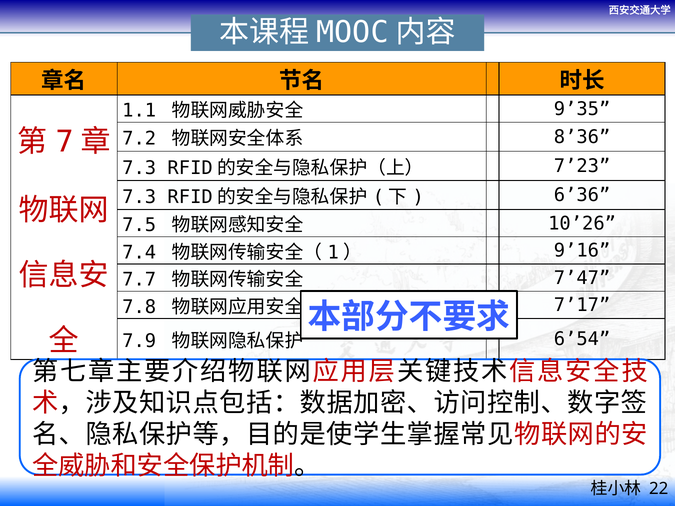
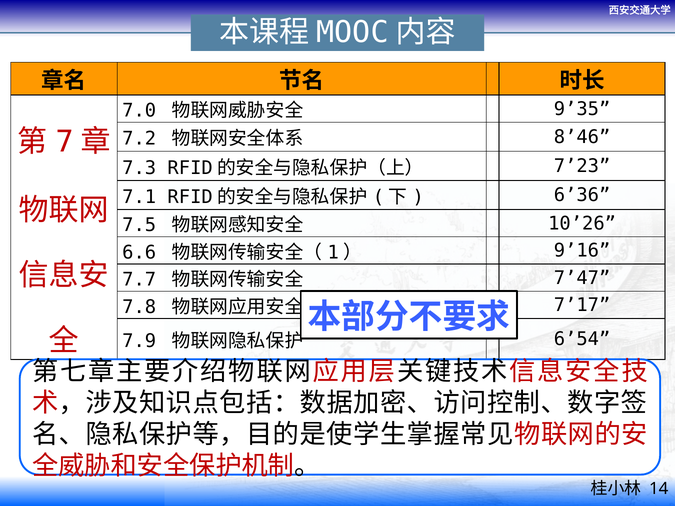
1.1: 1.1 -> 7.0
8’36: 8’36 -> 8’46
7.3 at (139, 197): 7.3 -> 7.1
7.4: 7.4 -> 6.6
22: 22 -> 14
